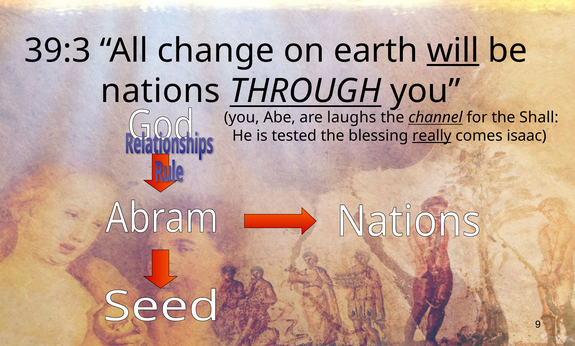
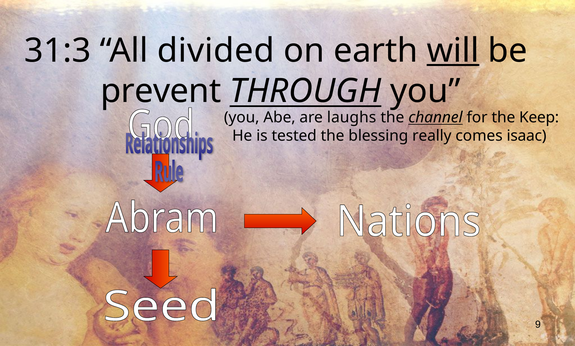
39:3: 39:3 -> 31:3
change: change -> divided
nations: nations -> prevent
Shall: Shall -> Keep
really underline: present -> none
